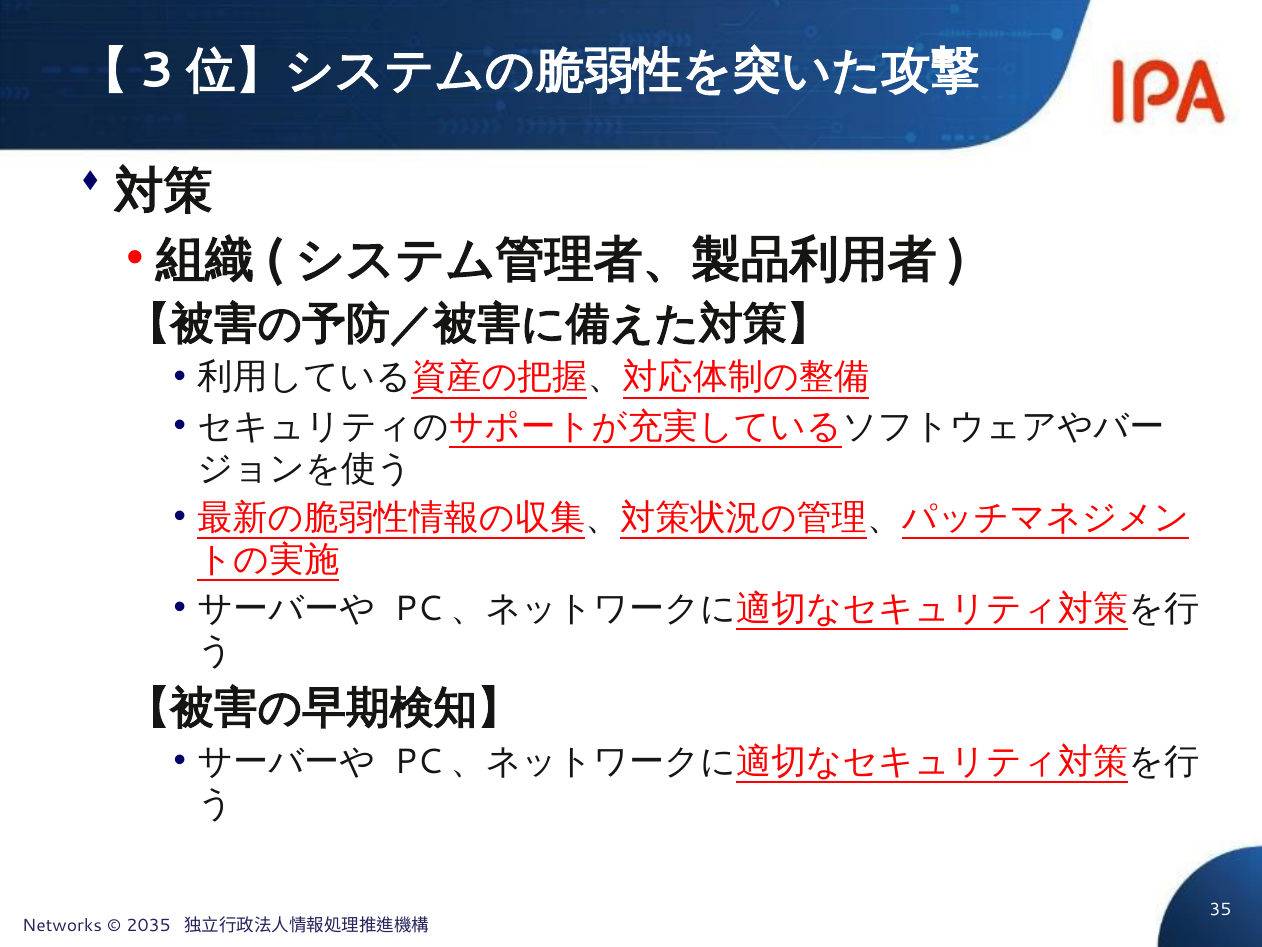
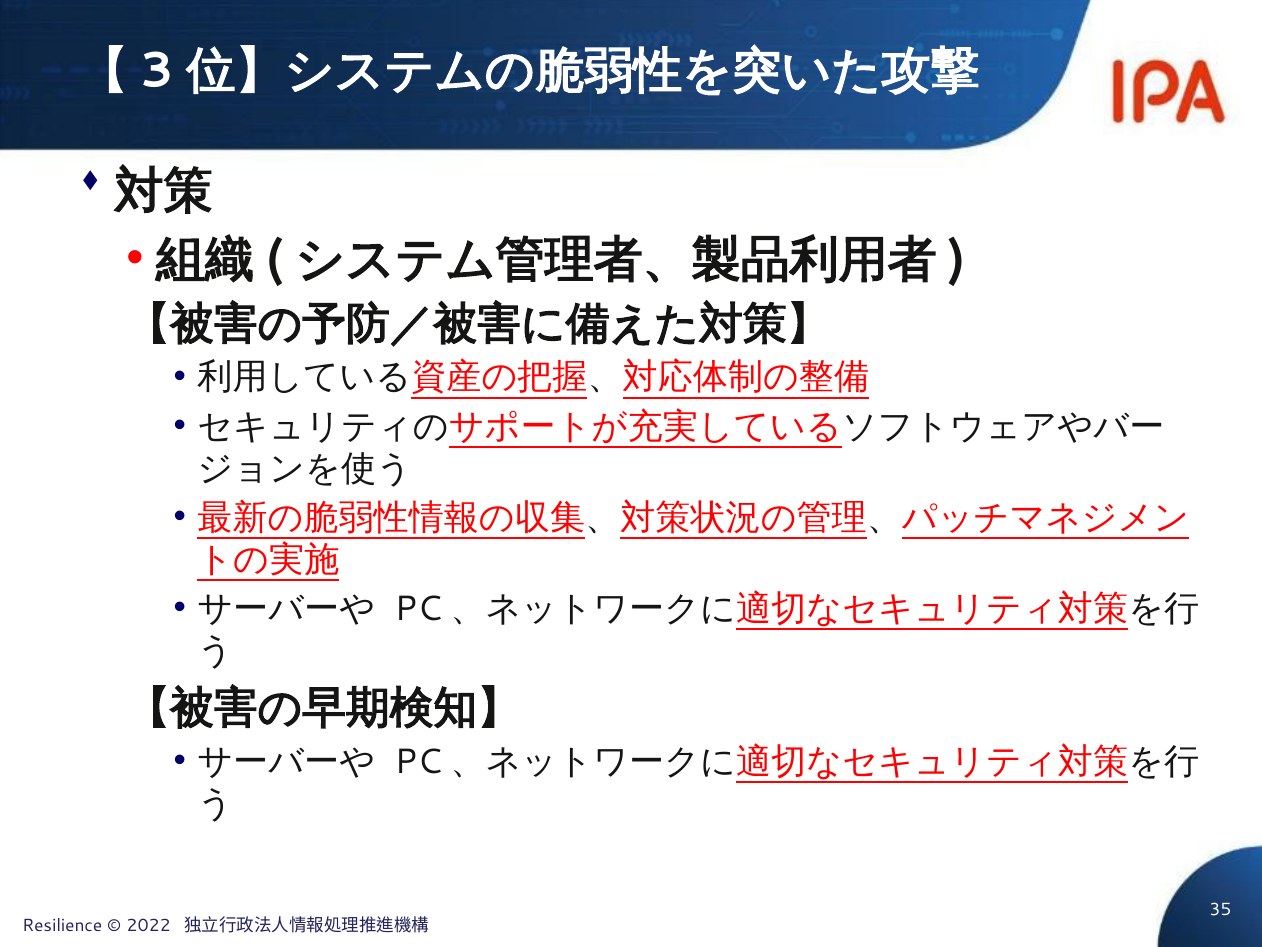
Networks: Networks -> Resilience
2035: 2035 -> 2022
